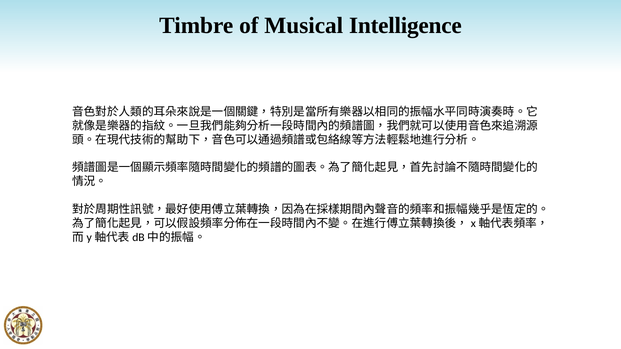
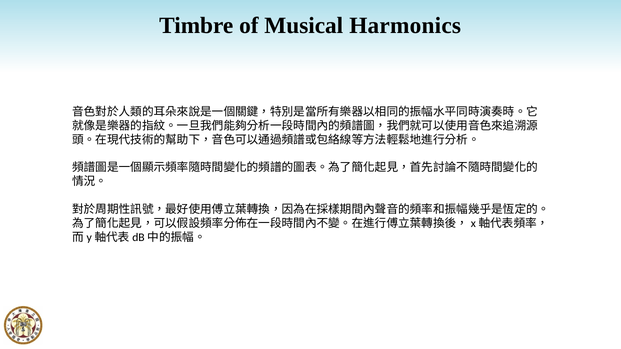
Intelligence: Intelligence -> Harmonics
